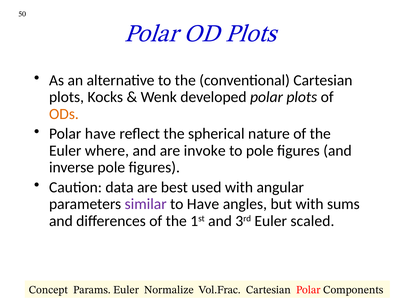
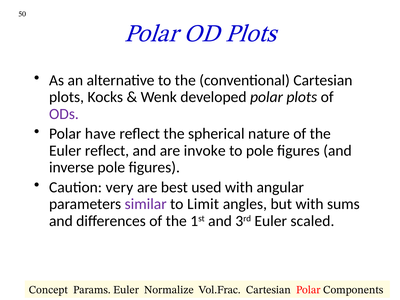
ODs colour: orange -> purple
Euler where: where -> reflect
data: data -> very
to Have: Have -> Limit
